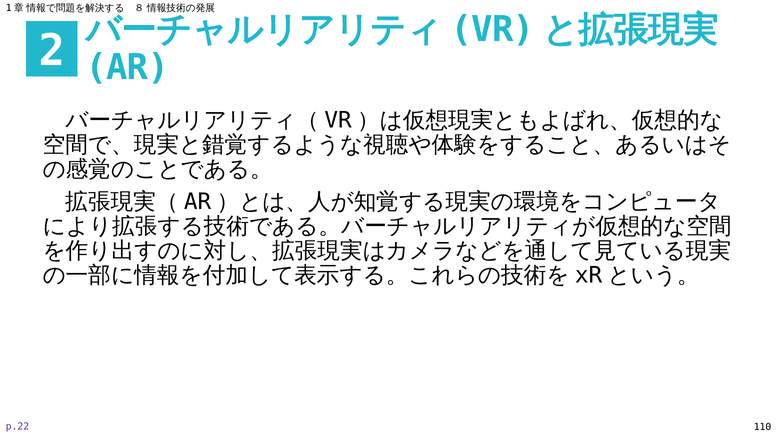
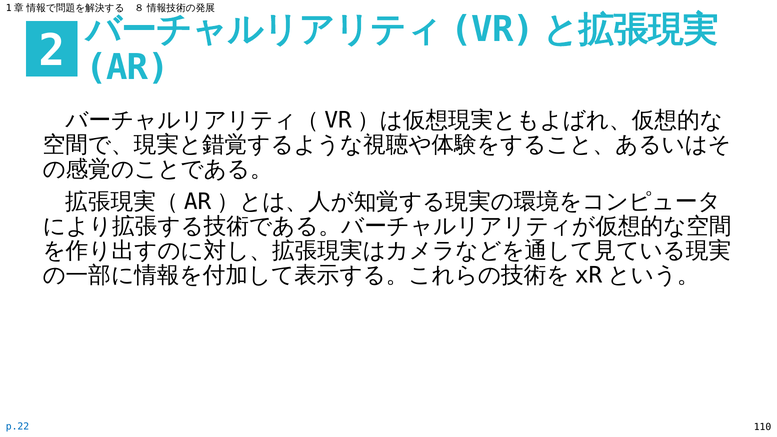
p.22 colour: purple -> blue
